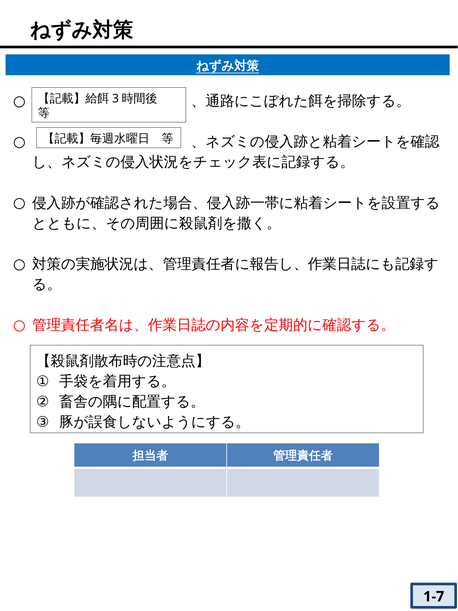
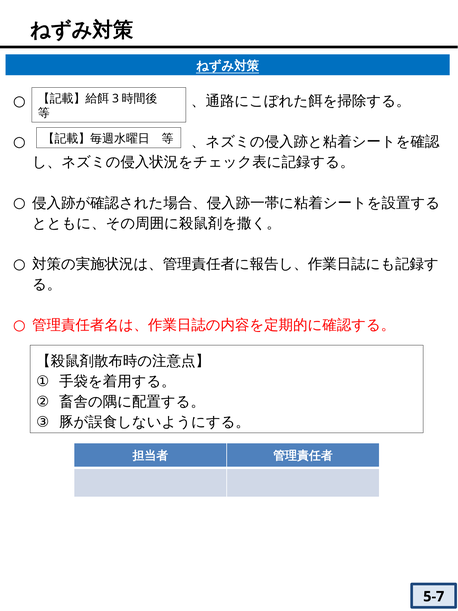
1-7: 1-7 -> 5-7
